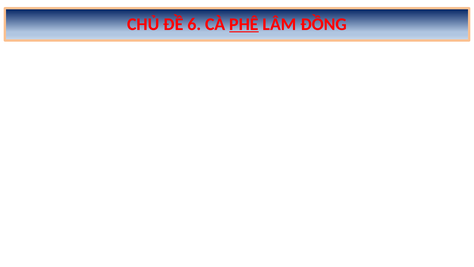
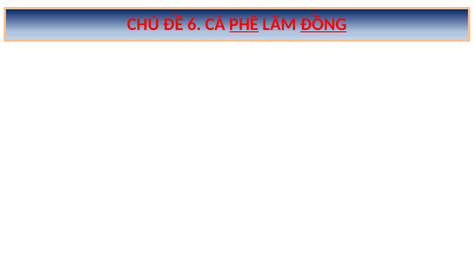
ĐỒNG underline: none -> present
